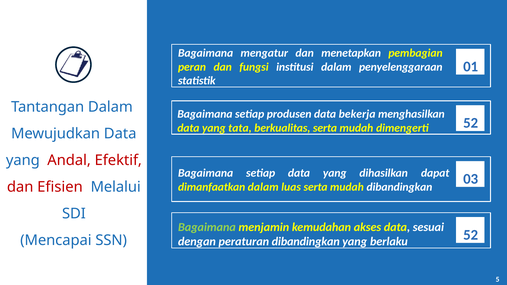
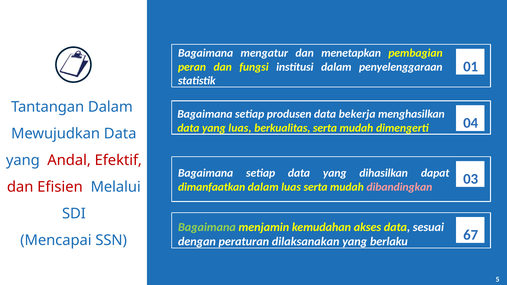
yang tata: tata -> luas
dimengerti 52: 52 -> 04
dibandingkan at (399, 187) colour: white -> pink
peraturan dibandingkan: dibandingkan -> dilaksanakan
berlaku 52: 52 -> 67
